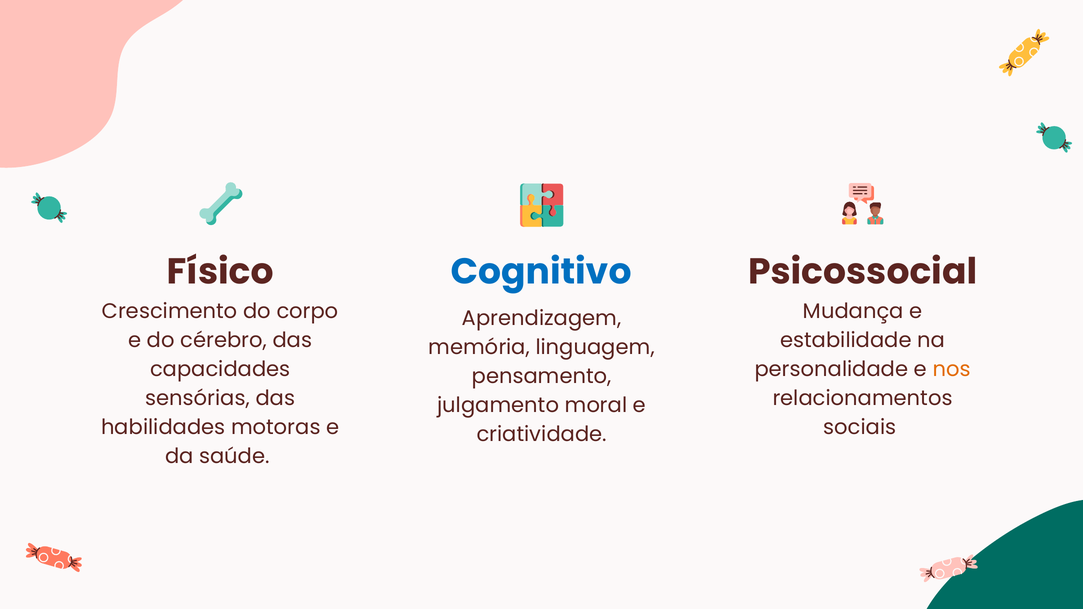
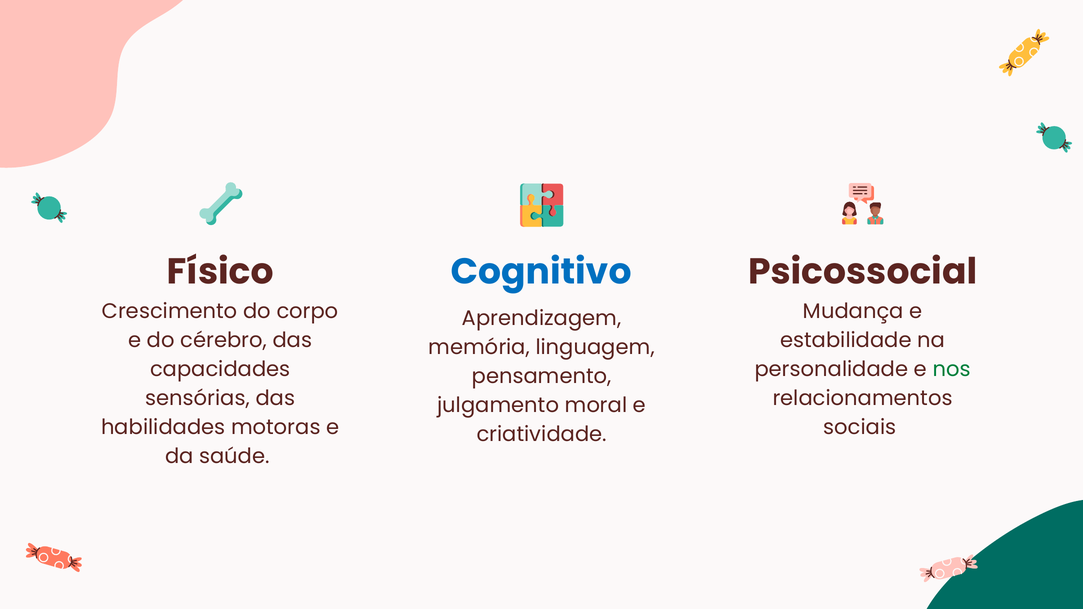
nos colour: orange -> green
